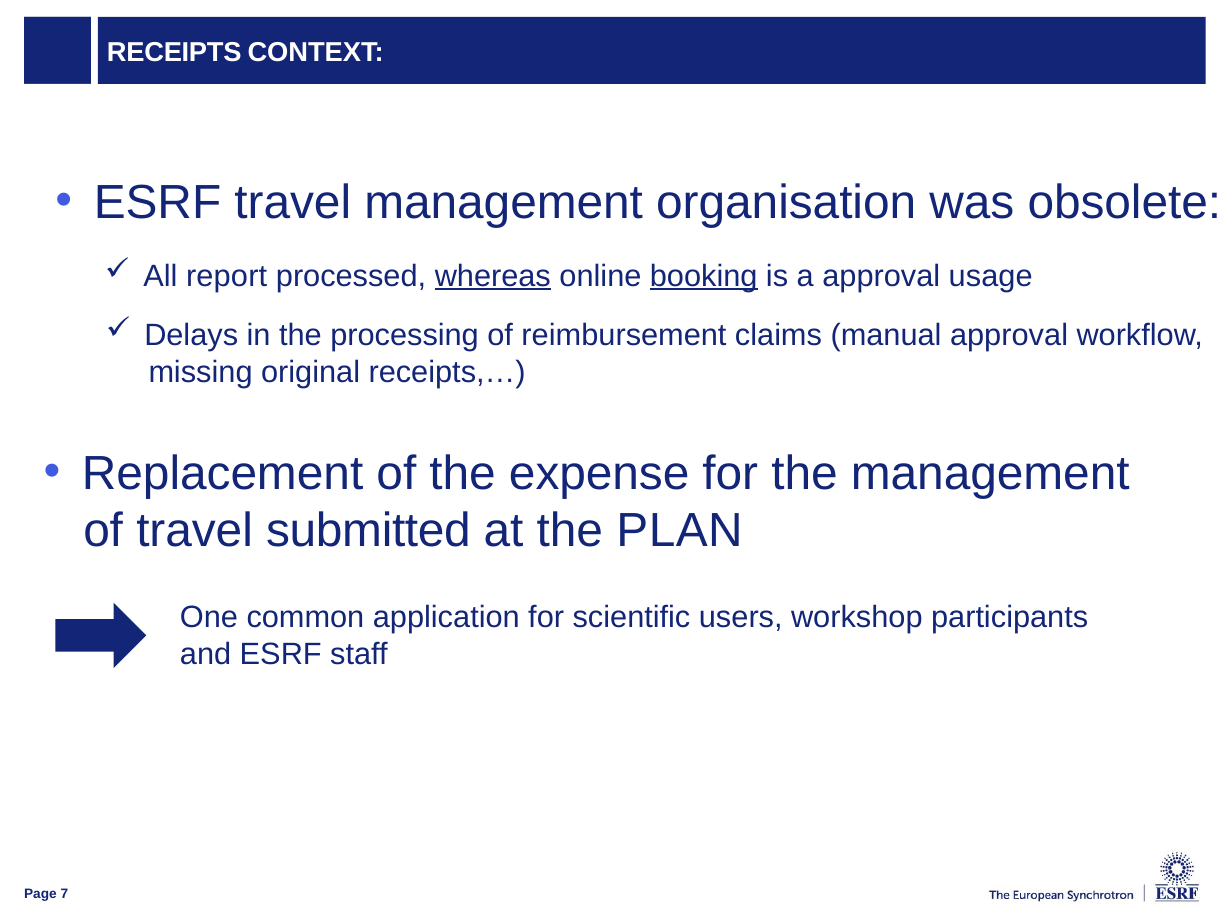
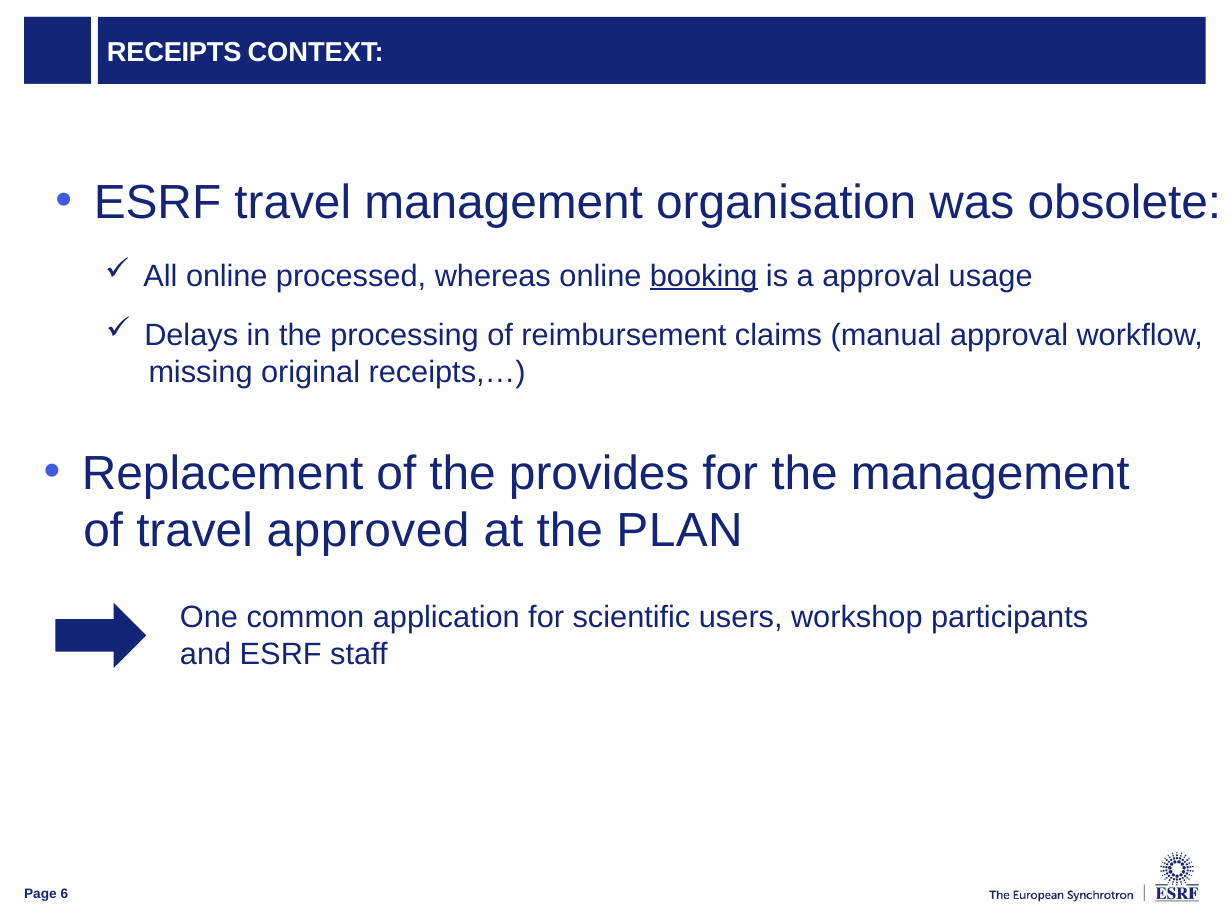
All report: report -> online
whereas underline: present -> none
expense: expense -> provides
submitted: submitted -> approved
7: 7 -> 6
